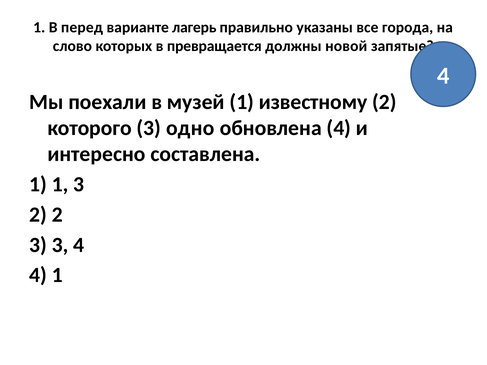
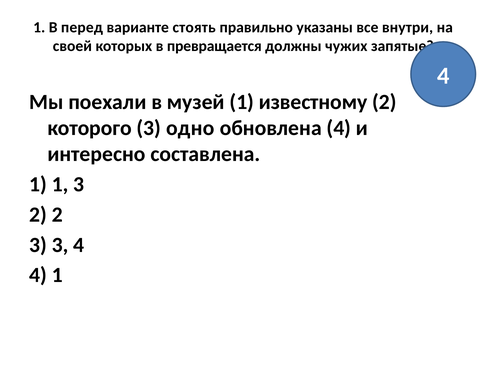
лагерь: лагерь -> стоять
города: города -> внутри
слово: слово -> своей
новой: новой -> чужих
